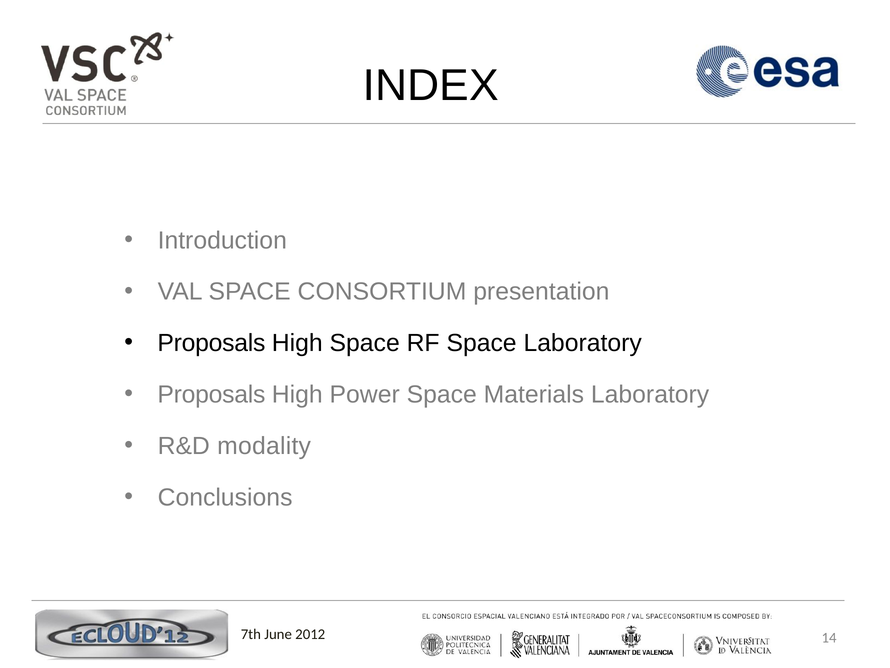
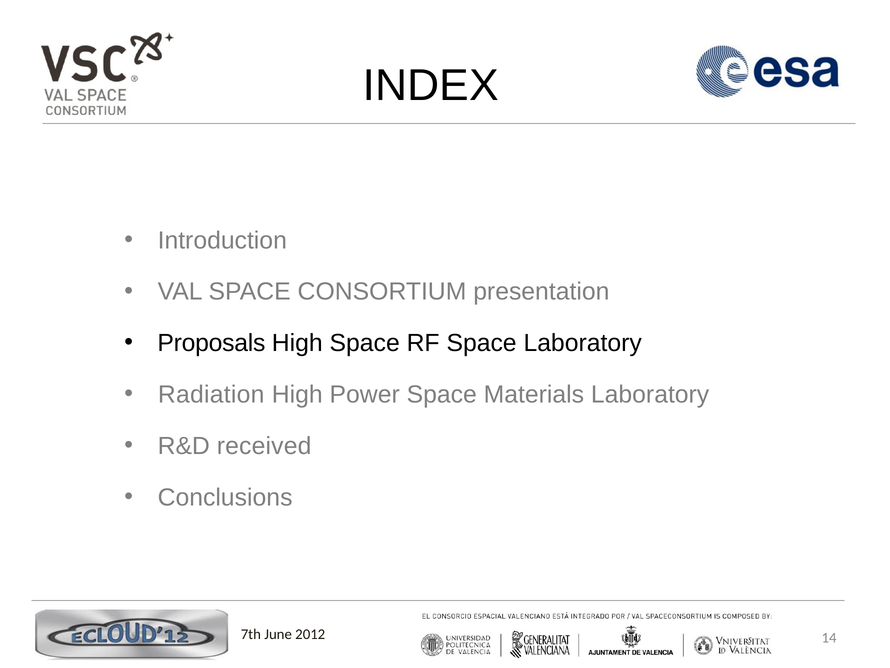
Proposals at (211, 394): Proposals -> Radiation
modality: modality -> received
